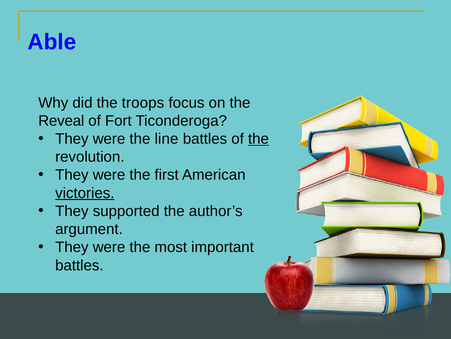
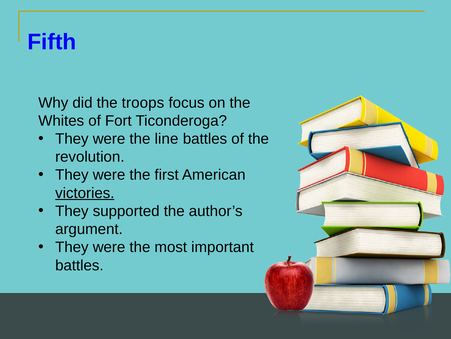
Able: Able -> Fifth
Reveal: Reveal -> Whites
the at (258, 139) underline: present -> none
